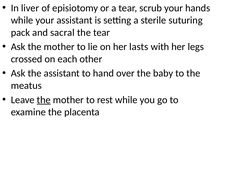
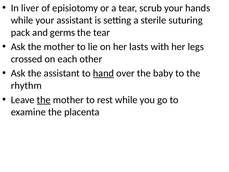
sacral: sacral -> germs
hand underline: none -> present
meatus: meatus -> rhythm
